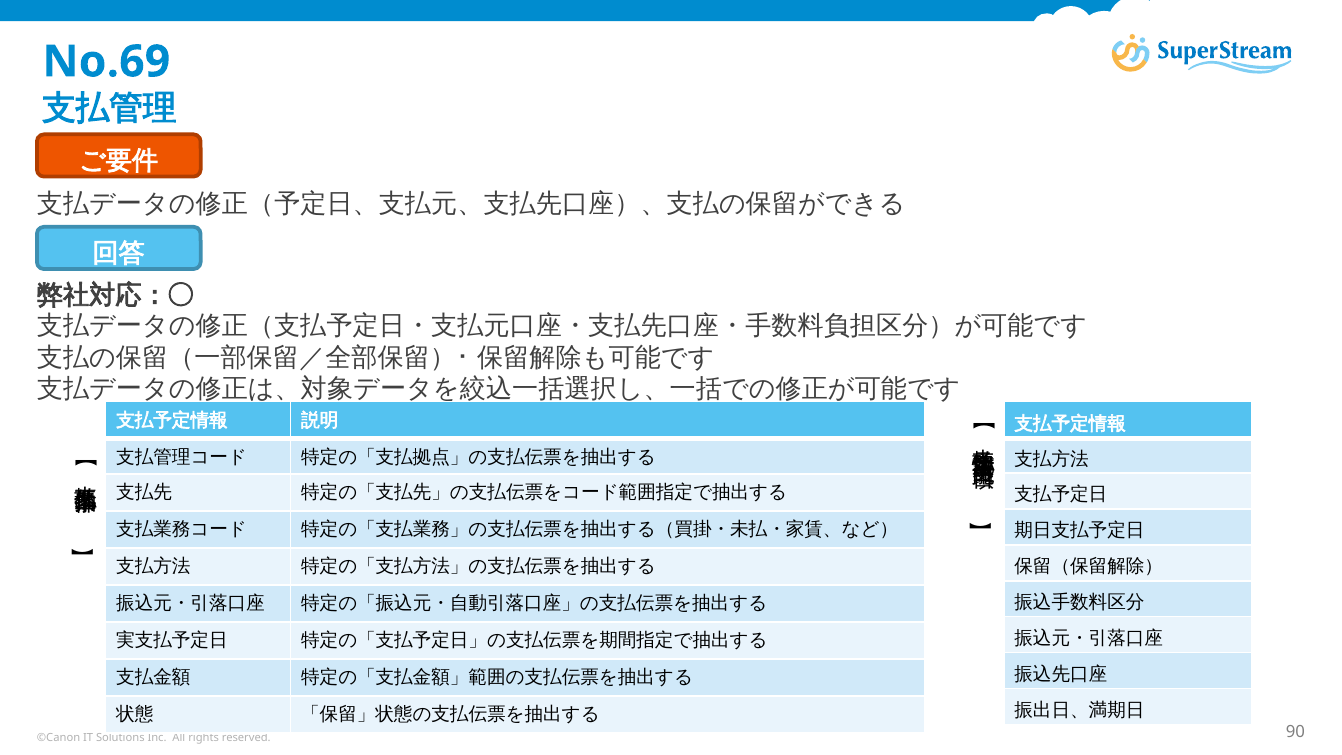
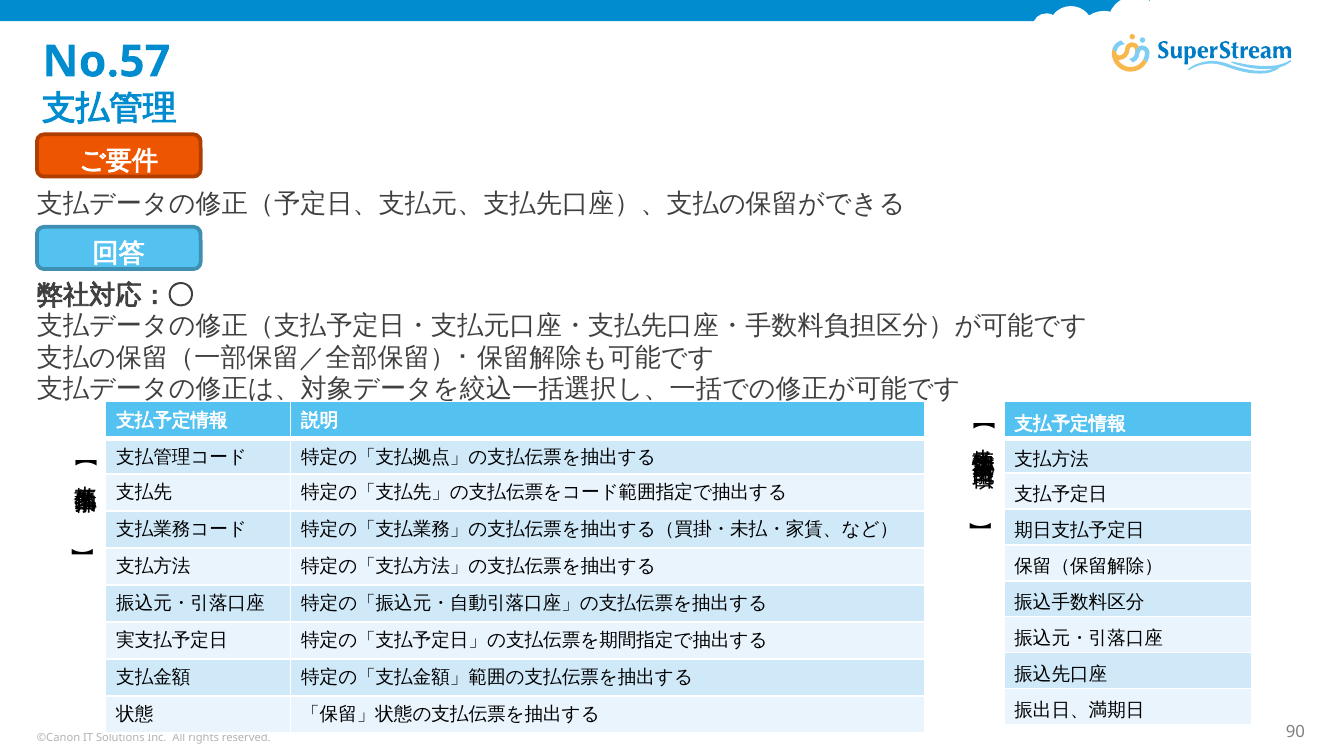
No.69: No.69 -> No.57
